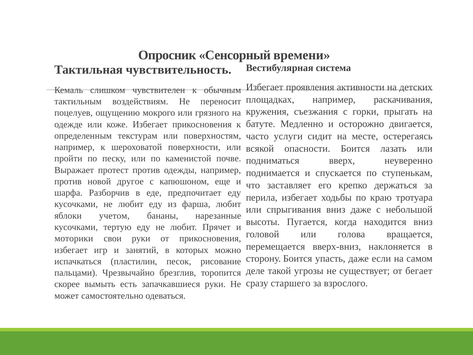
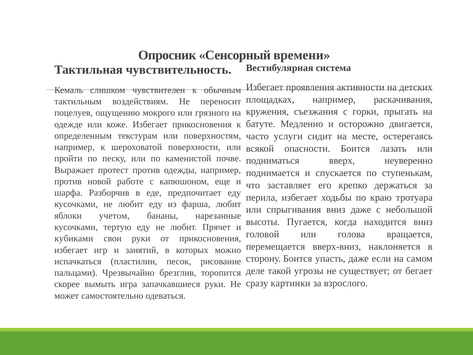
другое: другое -> работе
моторики: моторики -> кубиками
старшего: старшего -> картинки
есть: есть -> игра
